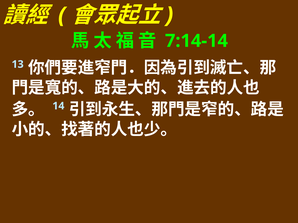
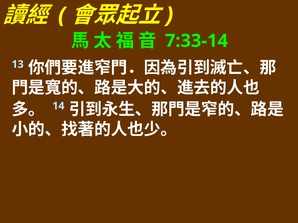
7:14-14: 7:14-14 -> 7:33-14
